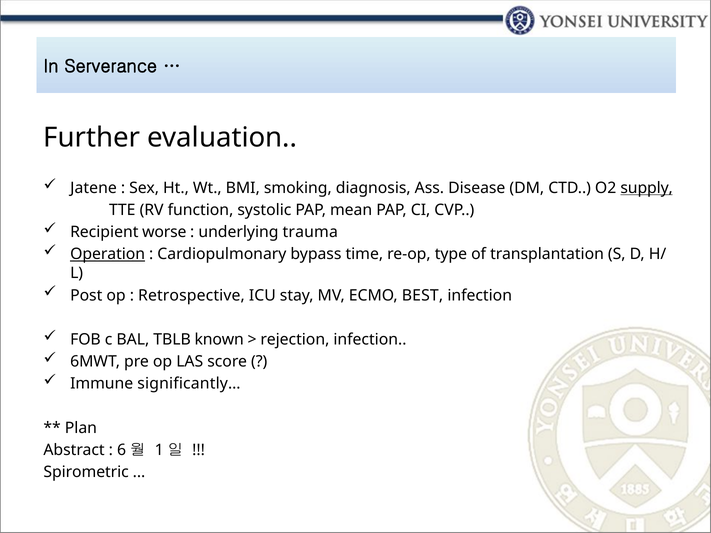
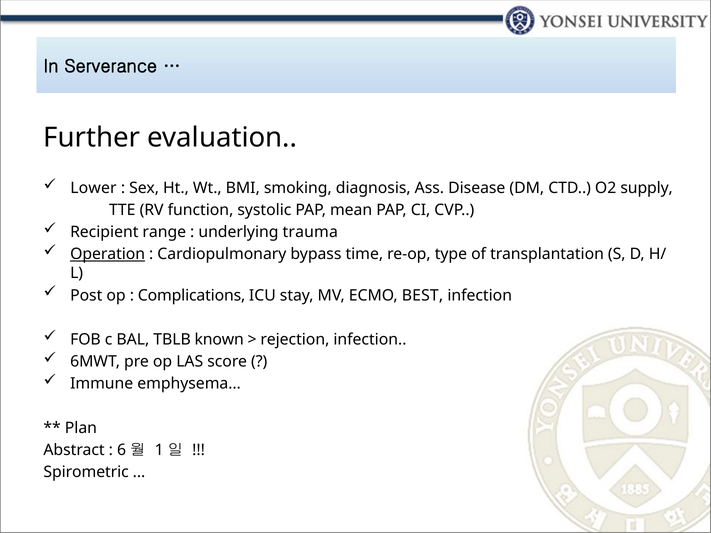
Jatene: Jatene -> Lower
supply underline: present -> none
worse: worse -> range
Retrospective: Retrospective -> Complications
significantly…: significantly… -> emphysema…
